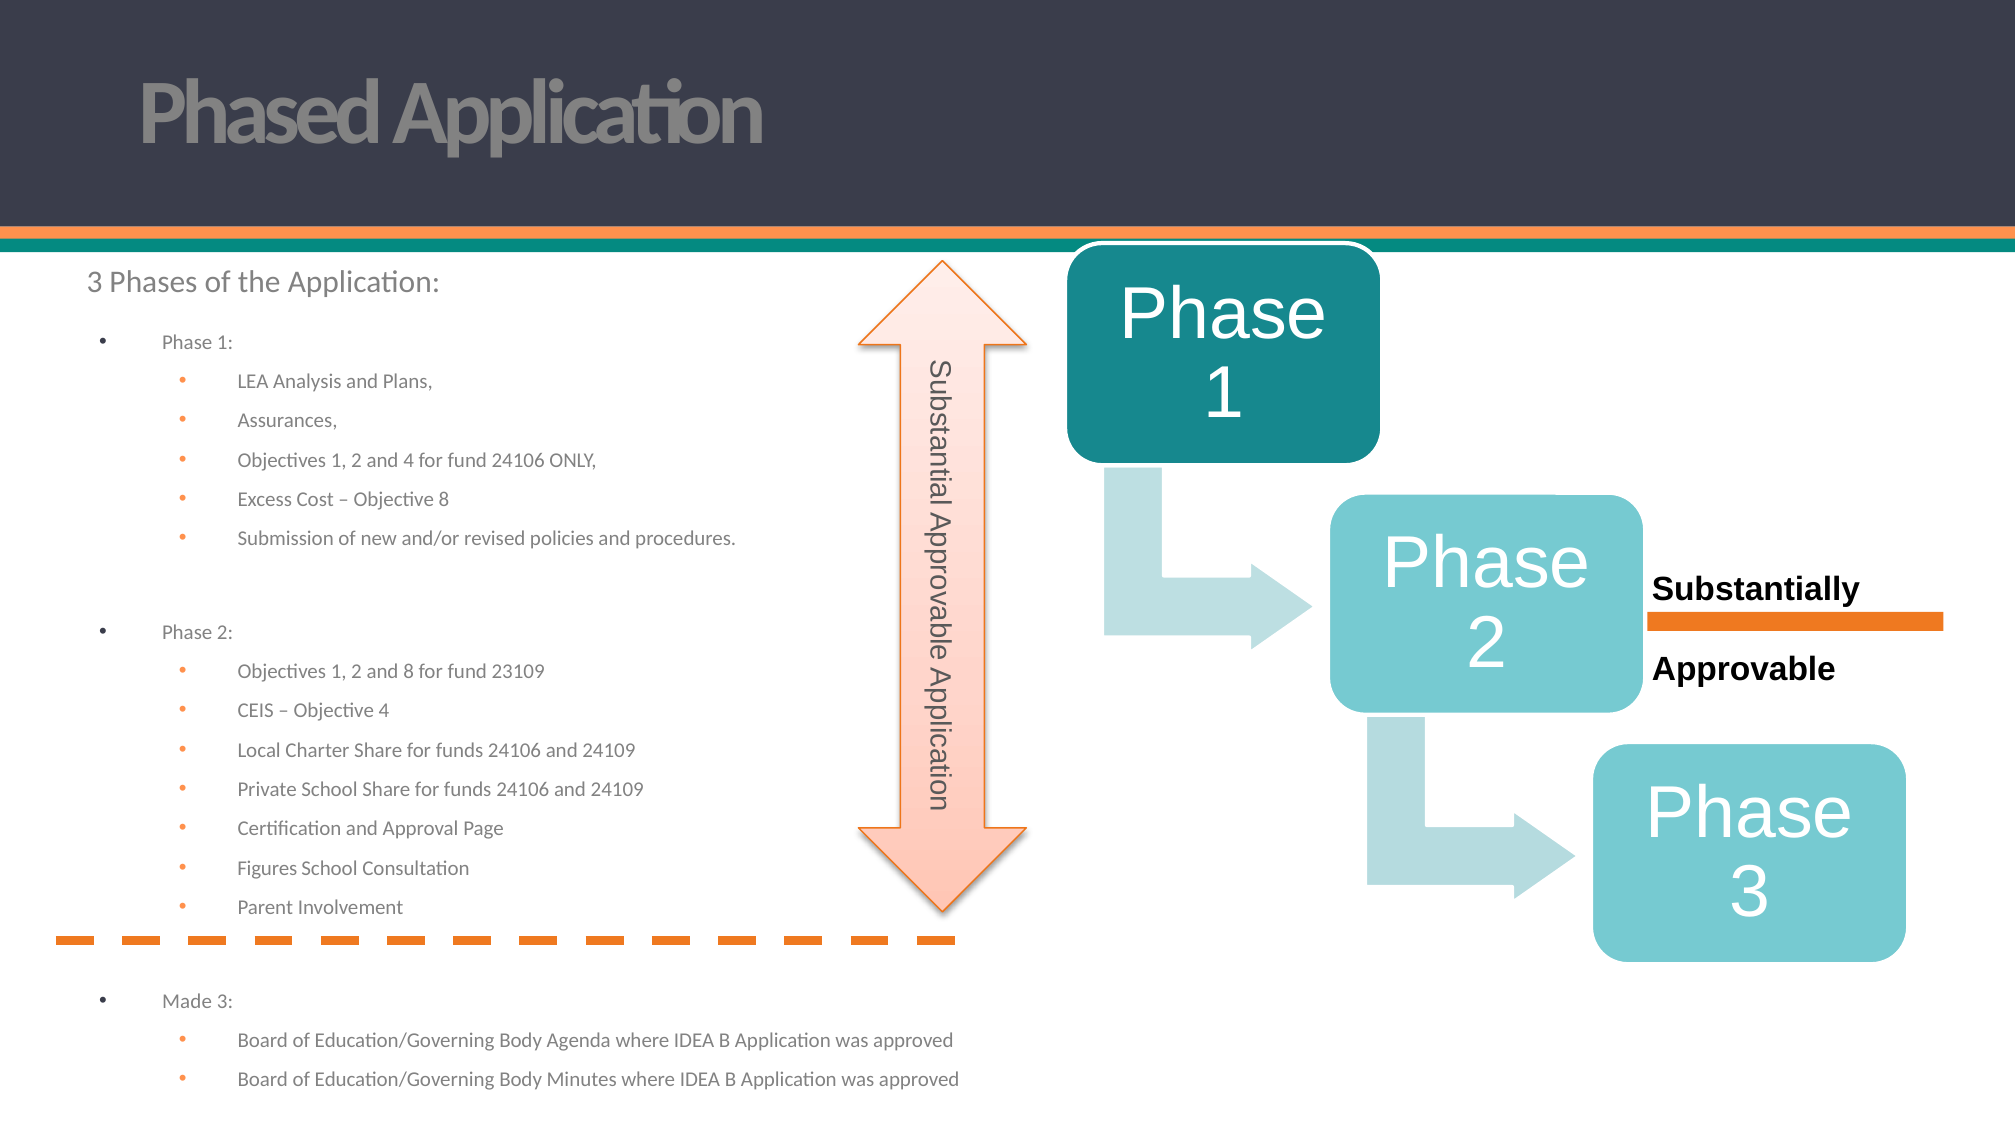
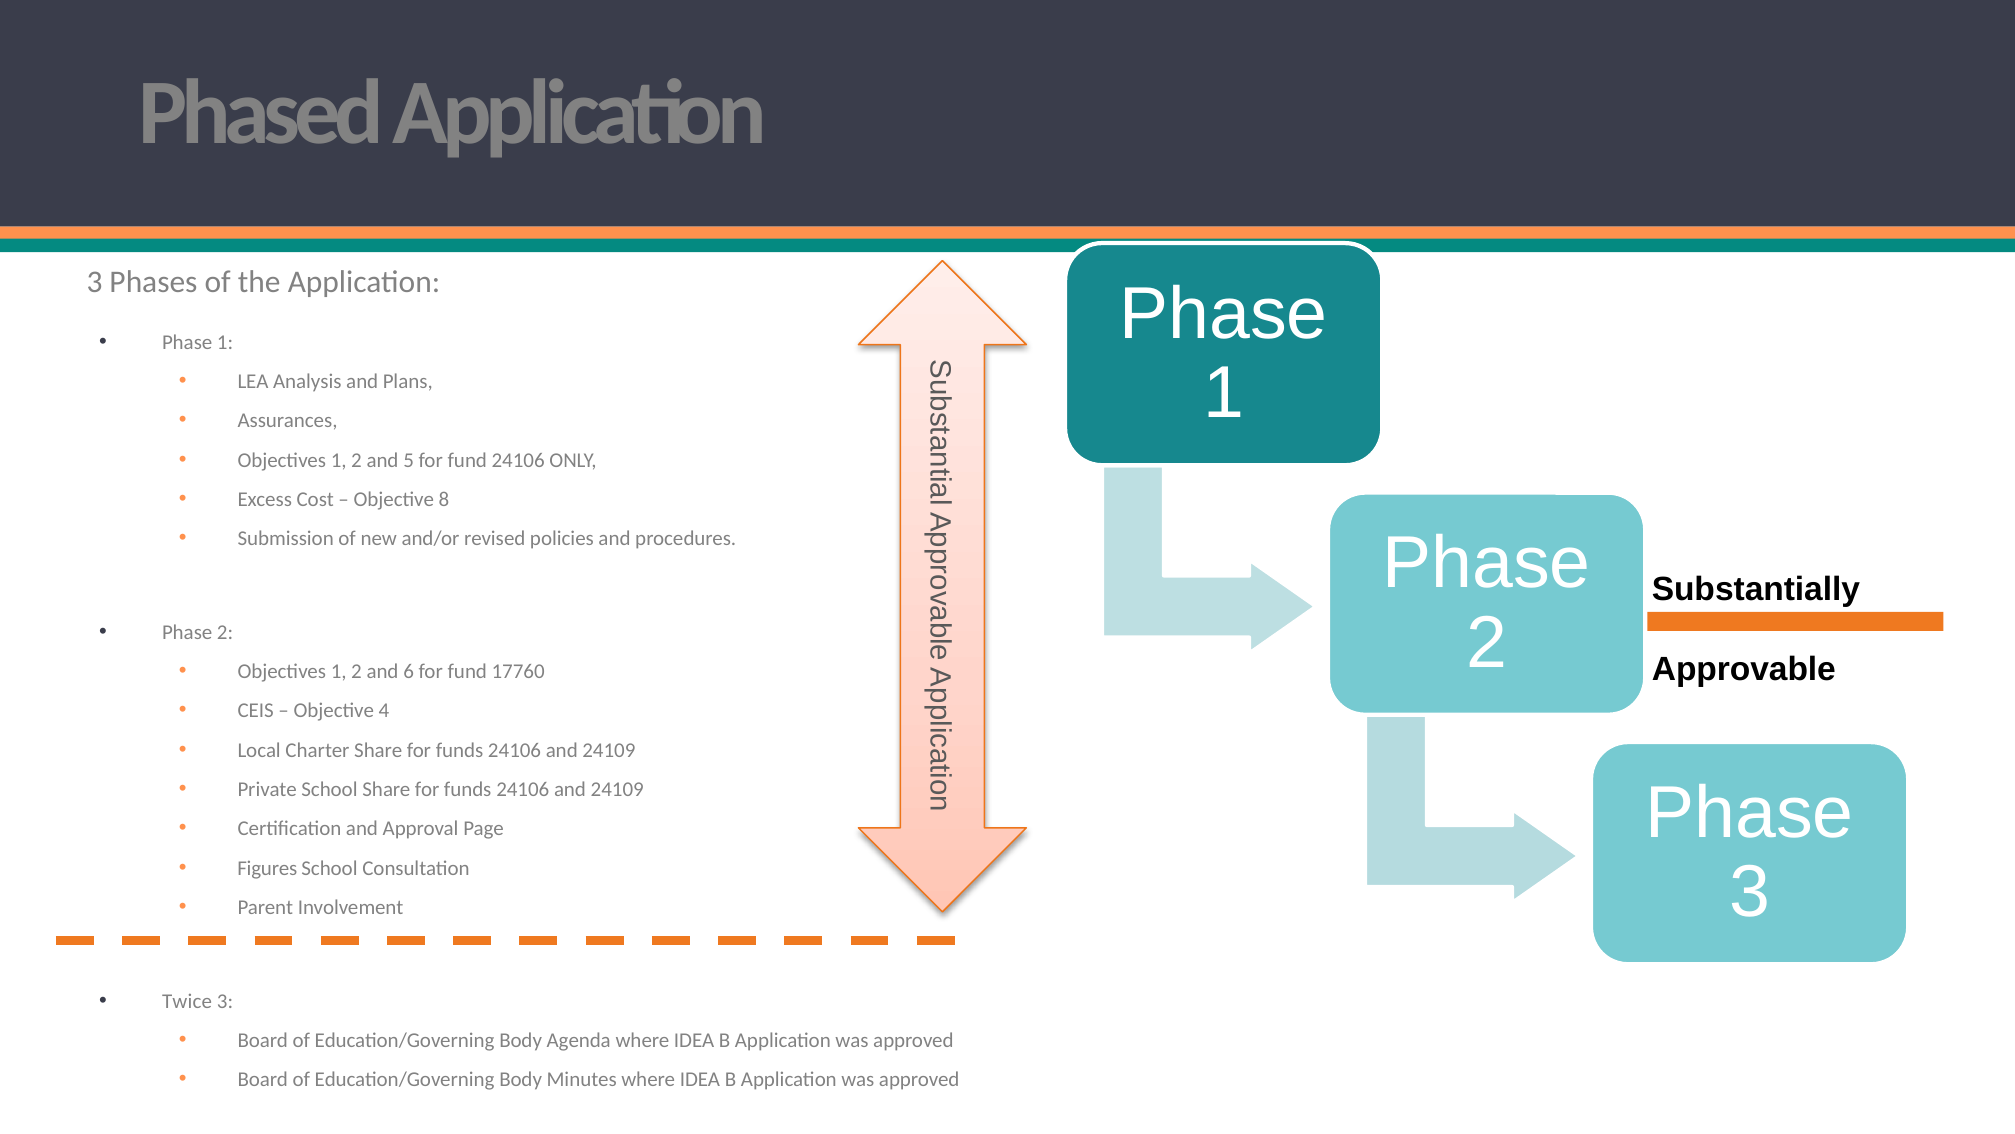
and 4: 4 -> 5
and 8: 8 -> 6
23109: 23109 -> 17760
Made: Made -> Twice
